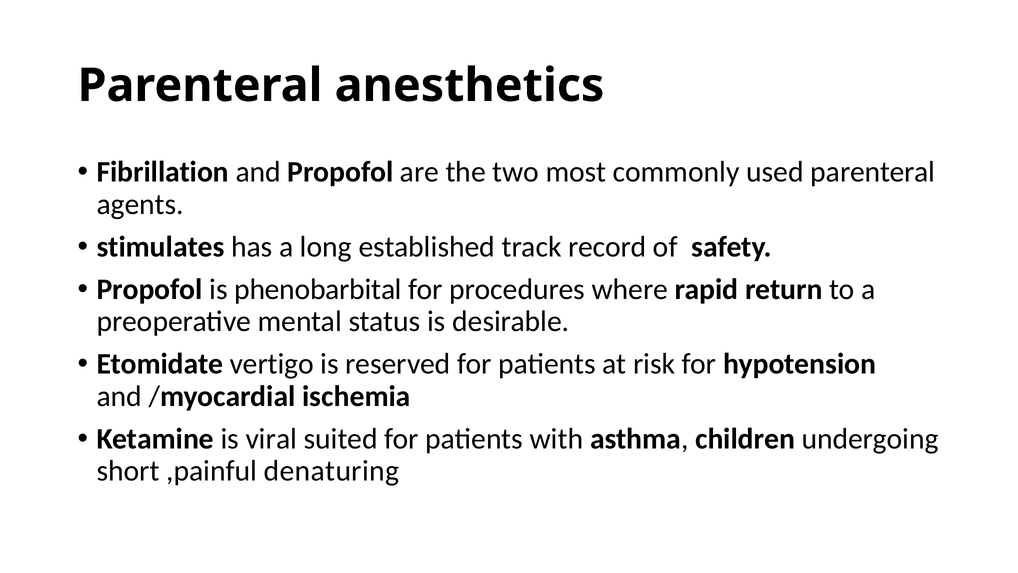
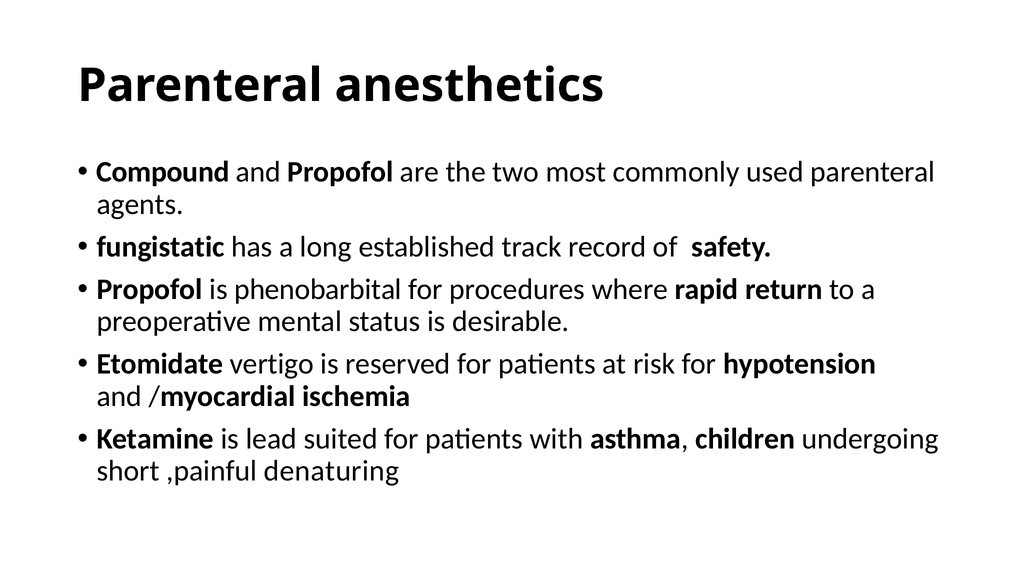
Fibrillation: Fibrillation -> Compound
stimulates: stimulates -> fungistatic
viral: viral -> lead
